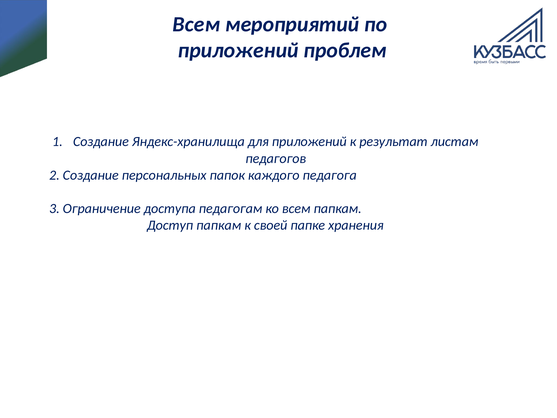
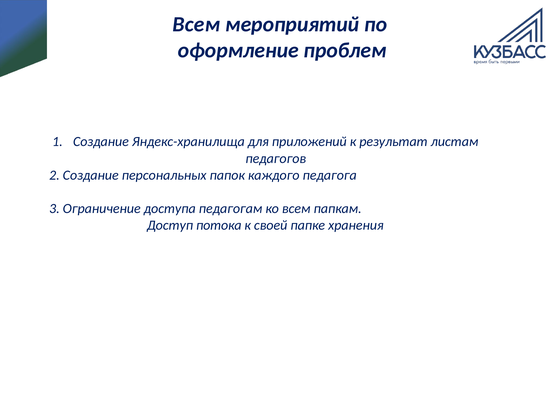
приложений at (238, 50): приложений -> оформление
Доступ папкам: папкам -> потока
